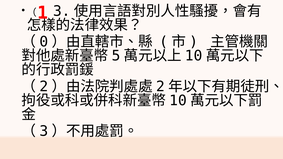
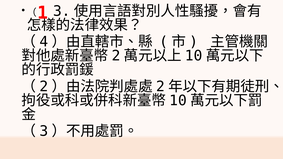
0: 0 -> 4
5 at (116, 56): 5 -> 2
